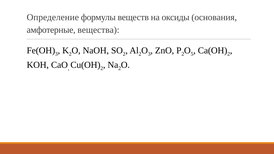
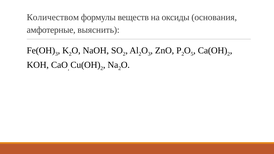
Определение: Определение -> Количеством
вещества: вещества -> выяснить
